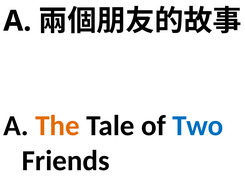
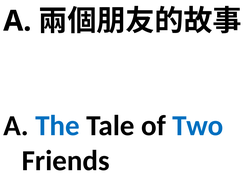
The colour: orange -> blue
